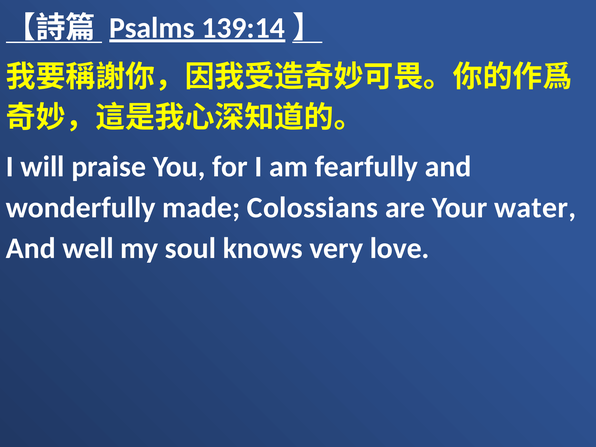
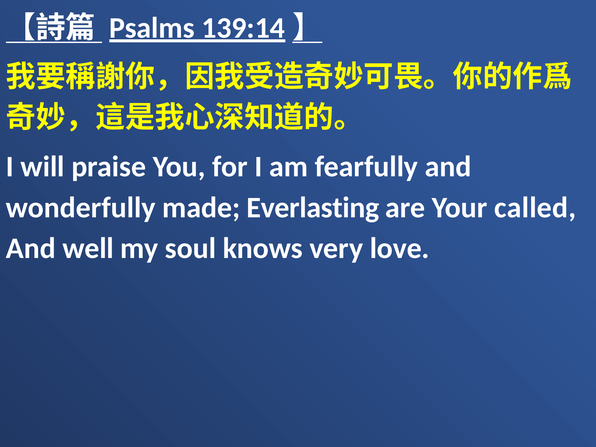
Colossians: Colossians -> Everlasting
water: water -> called
